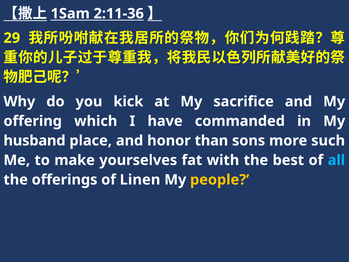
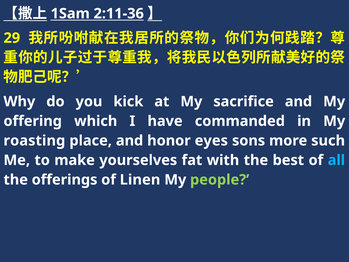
husband: husband -> roasting
than: than -> eyes
people colour: yellow -> light green
